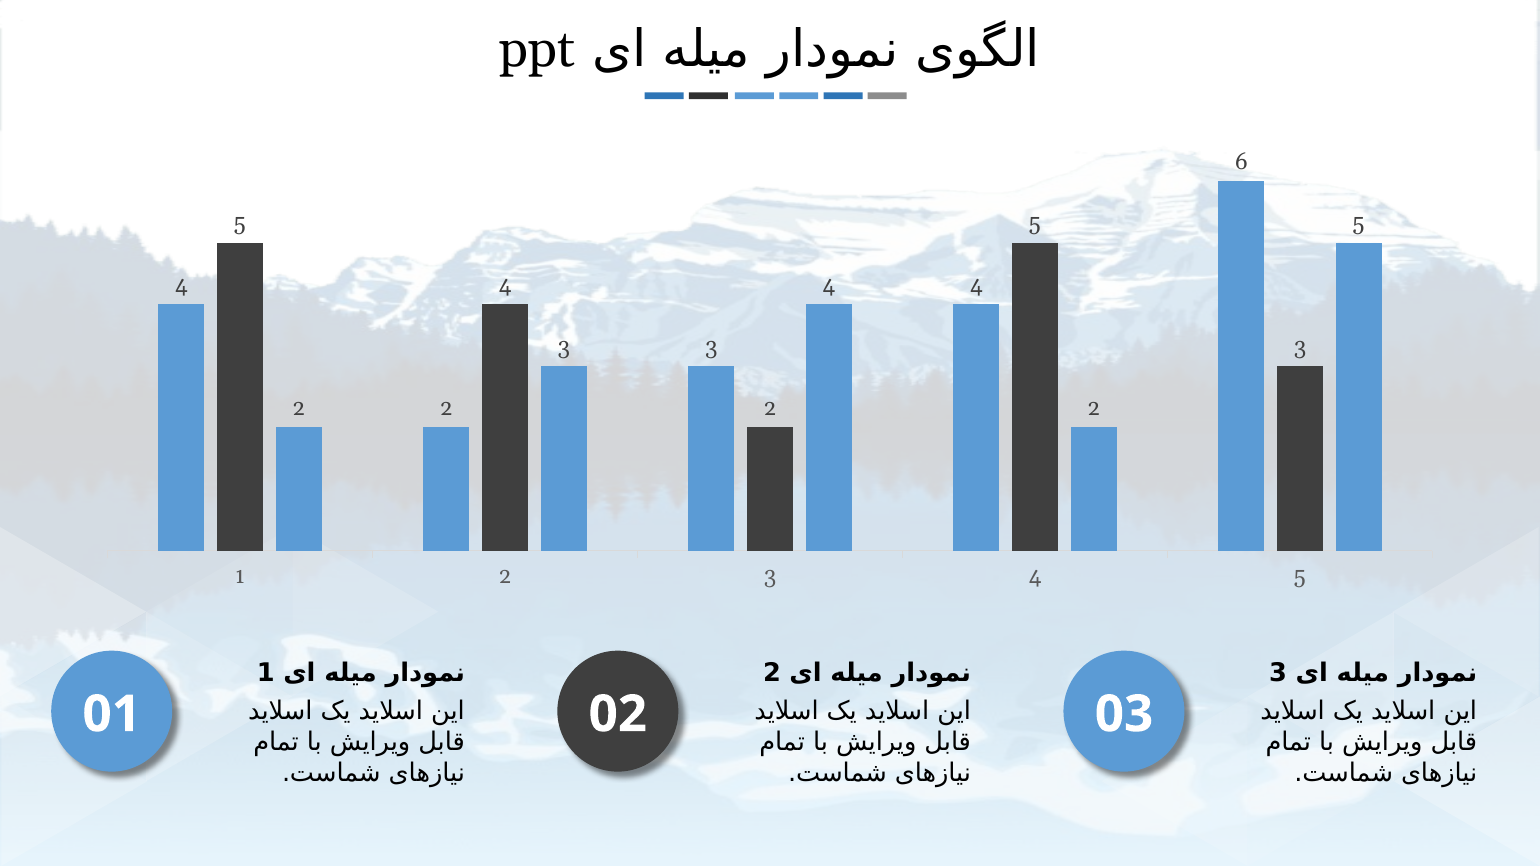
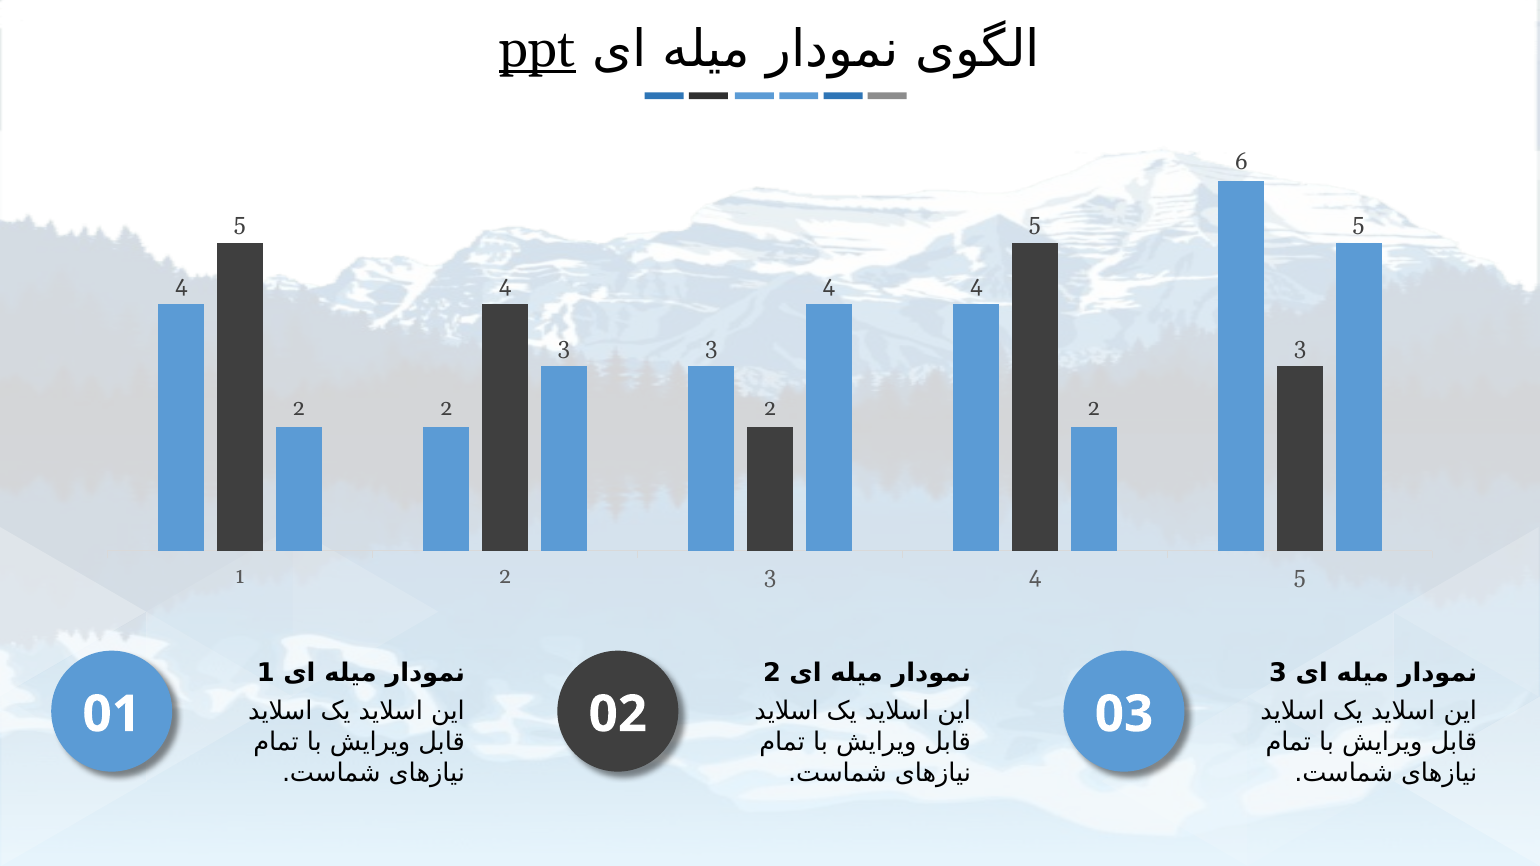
ppt underline: none -> present
